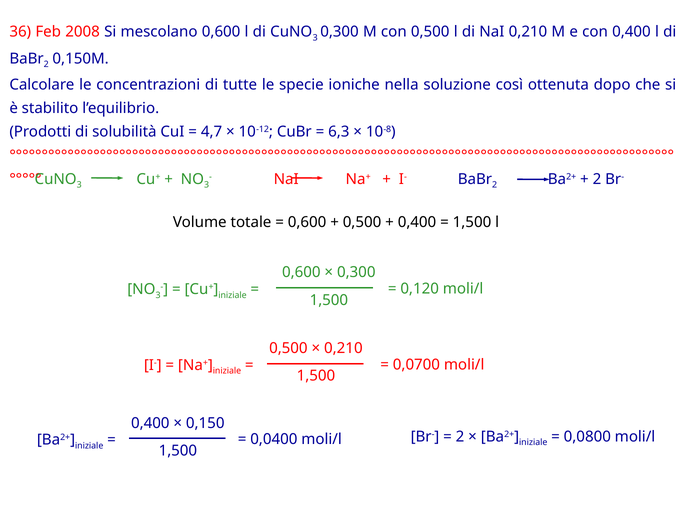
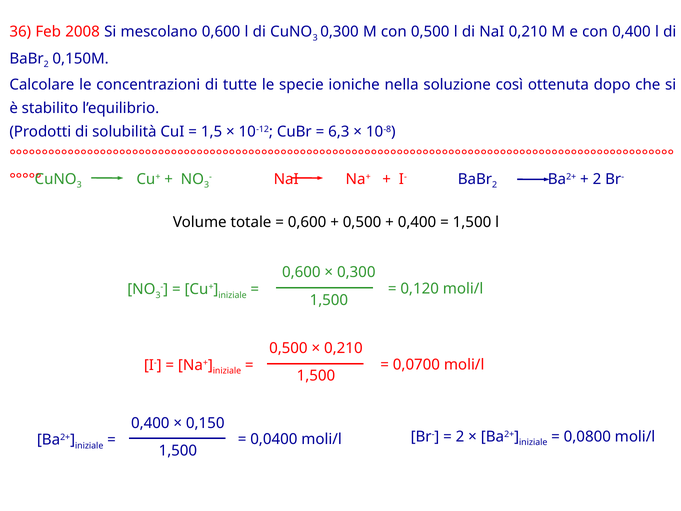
4,7: 4,7 -> 1,5
